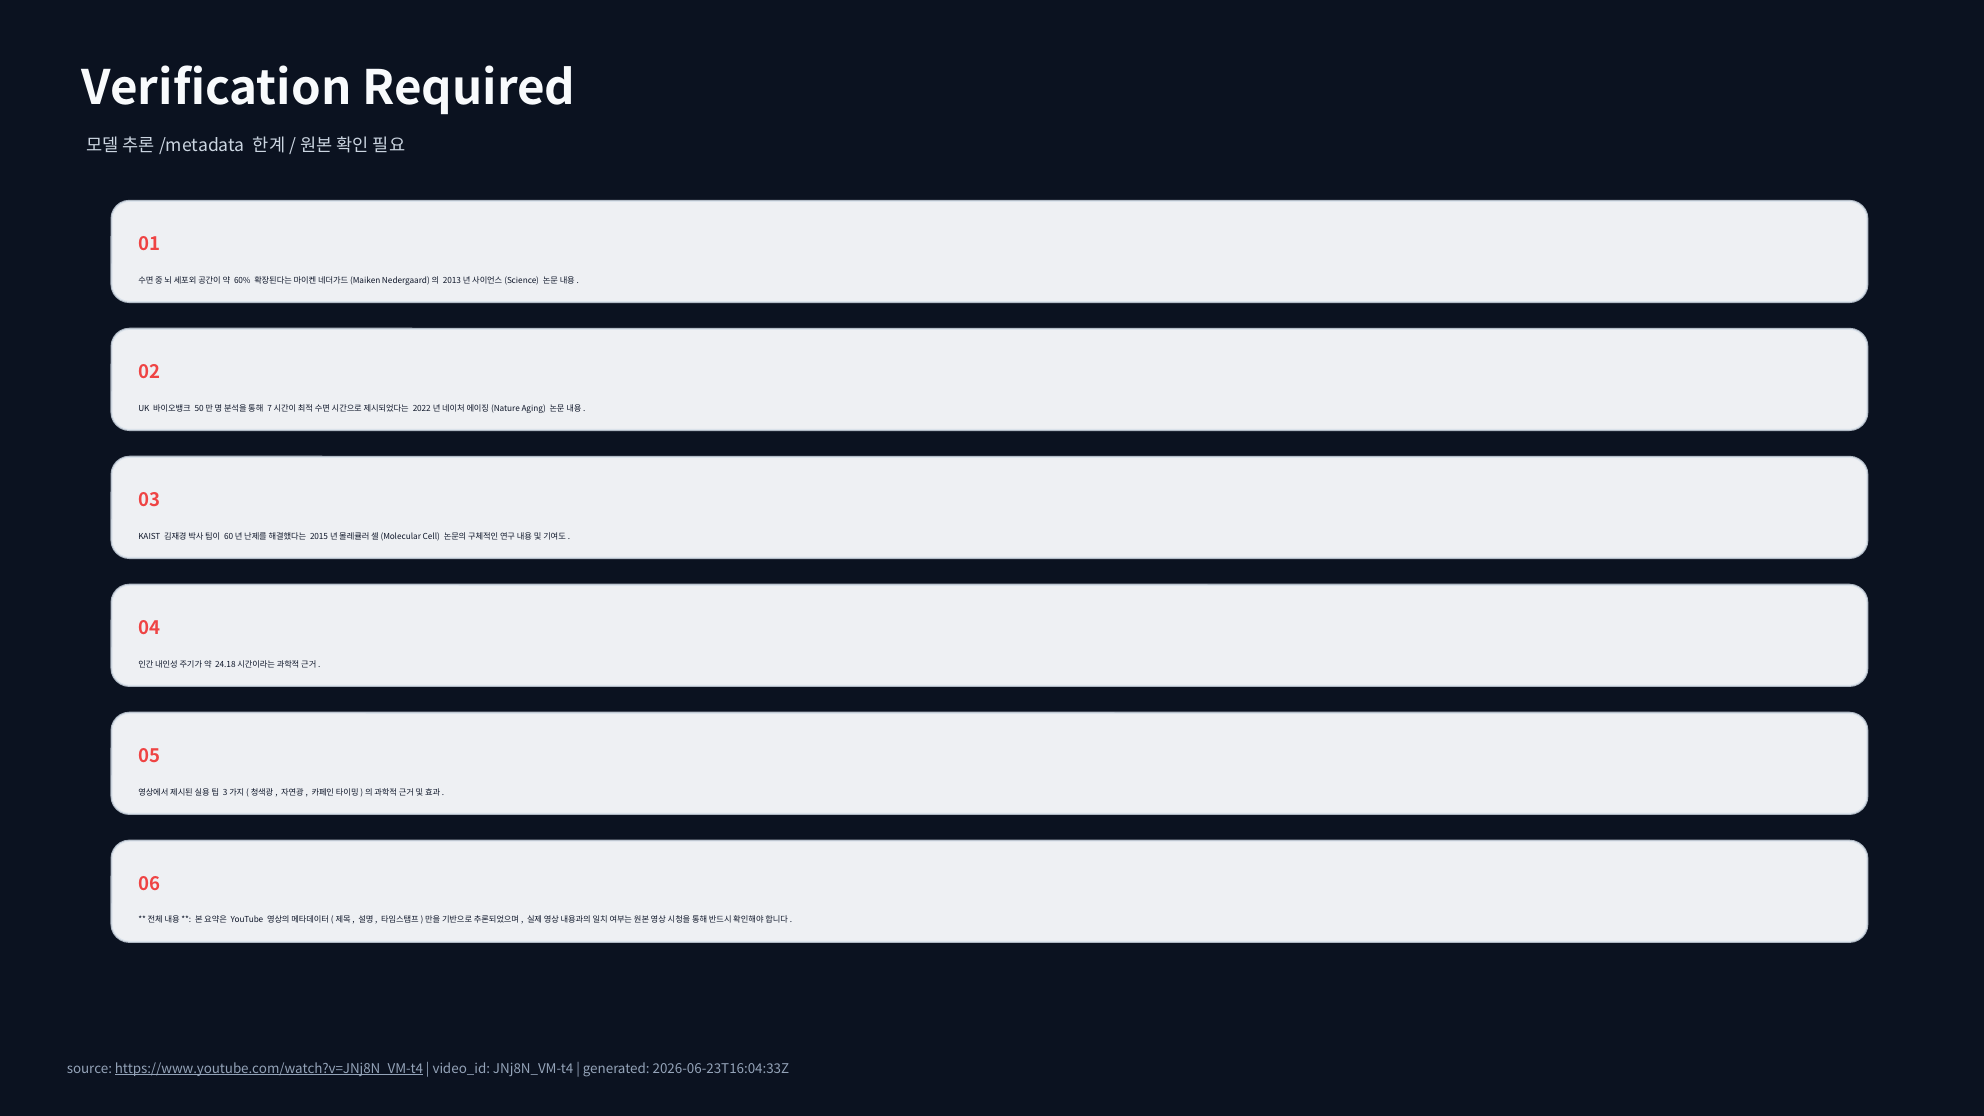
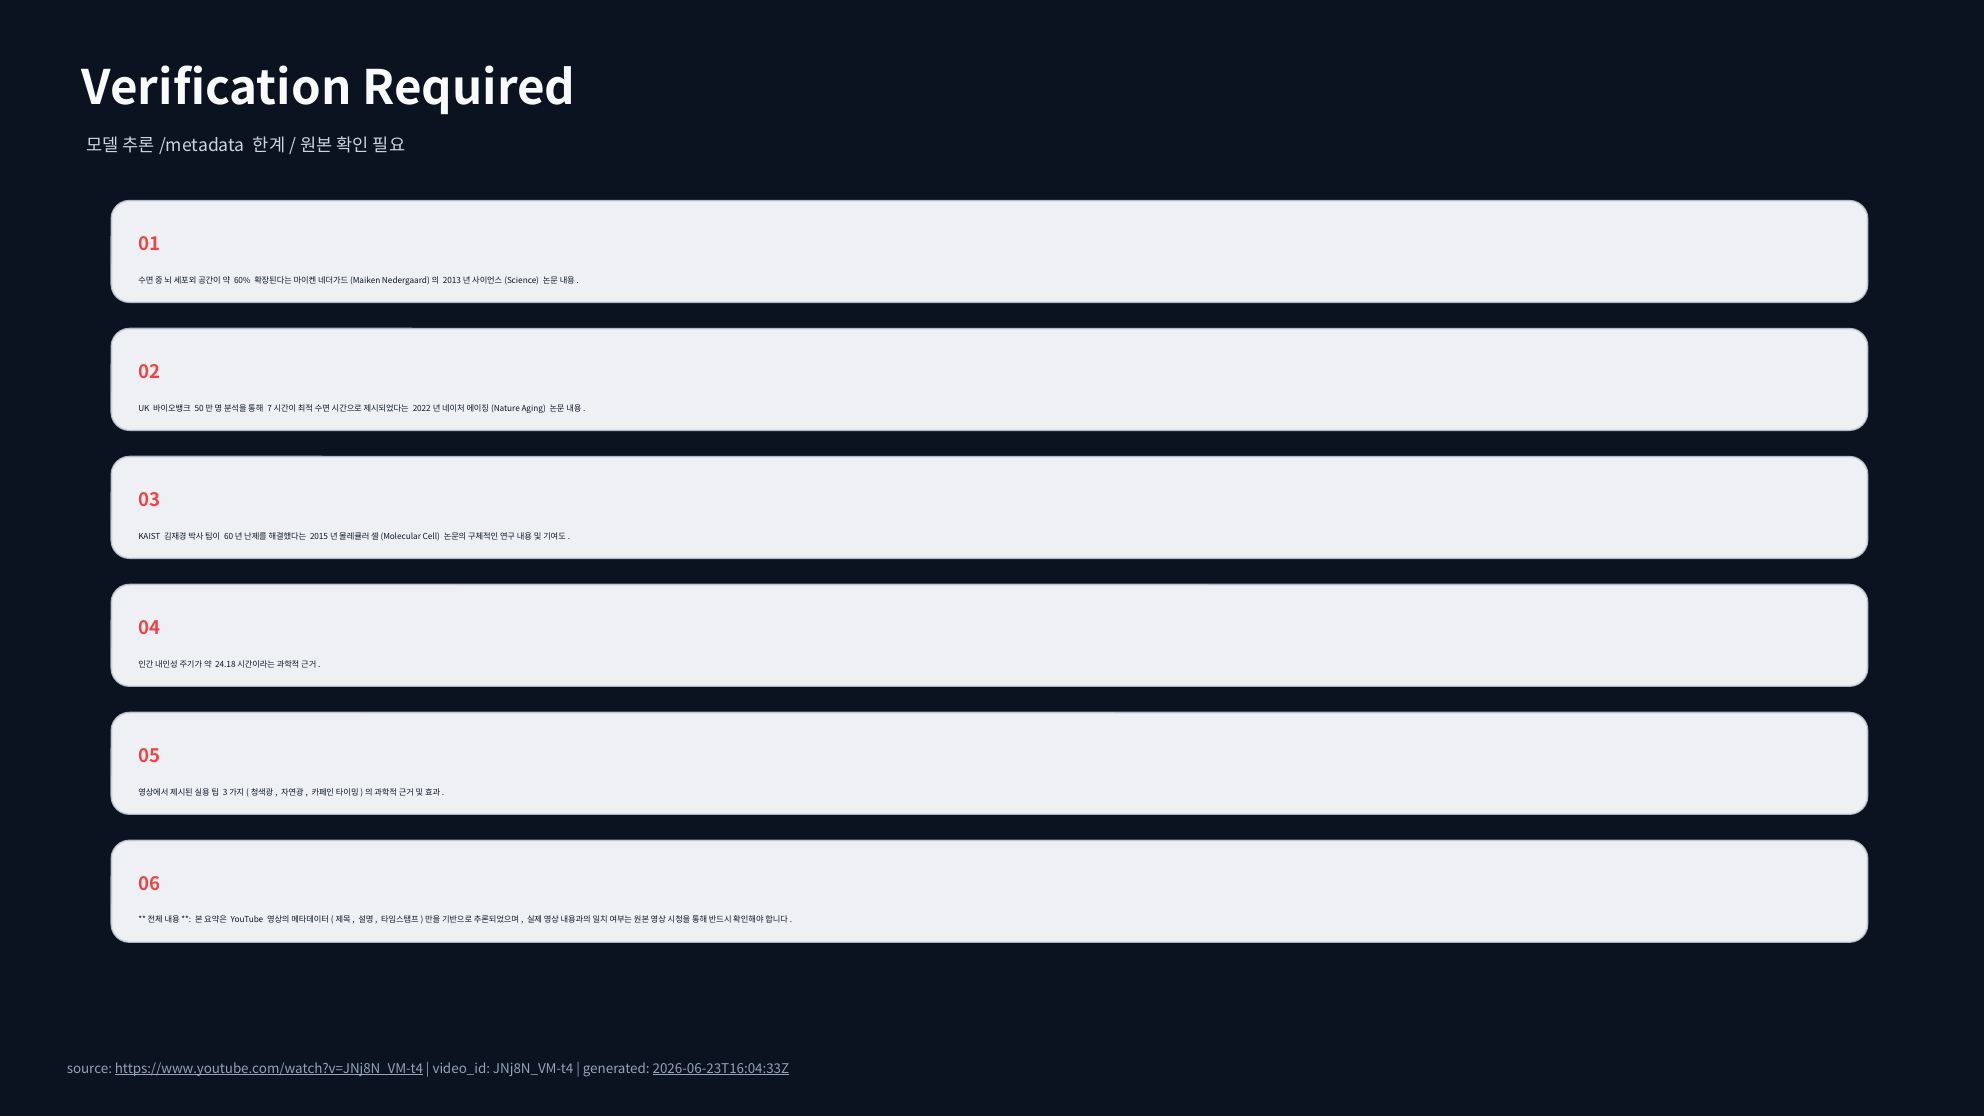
2026-06-23T16:04:33Z underline: none -> present
